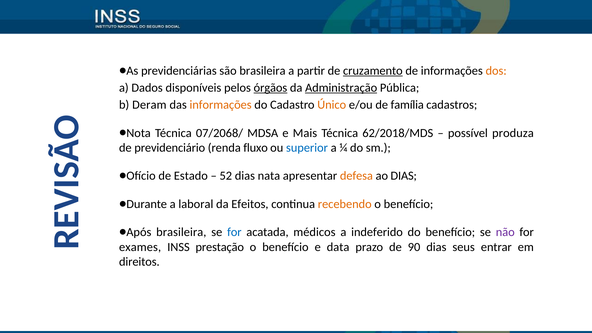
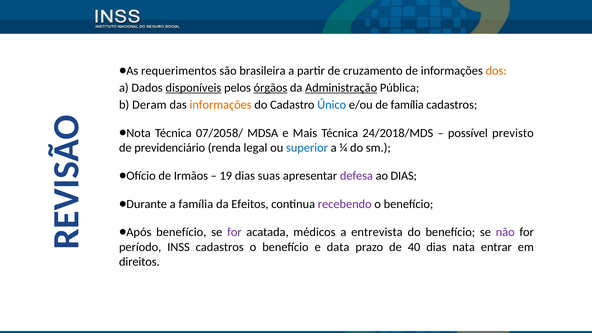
previdenciárias: previdenciárias -> requerimentos
cruzamento underline: present -> none
disponíveis underline: none -> present
Único colour: orange -> blue
07/2068/: 07/2068/ -> 07/2058/
62/2018/MDS: 62/2018/MDS -> 24/2018/MDS
produza: produza -> previsto
fluxo: fluxo -> legal
Estado: Estado -> Irmãos
52: 52 -> 19
nata: nata -> suas
defesa colour: orange -> purple
a laboral: laboral -> família
recebendo colour: orange -> purple
brasileira at (181, 232): brasileira -> benefício
for at (234, 232) colour: blue -> purple
indeferido: indeferido -> entrevista
exames: exames -> período
INSS prestação: prestação -> cadastros
90: 90 -> 40
seus: seus -> nata
